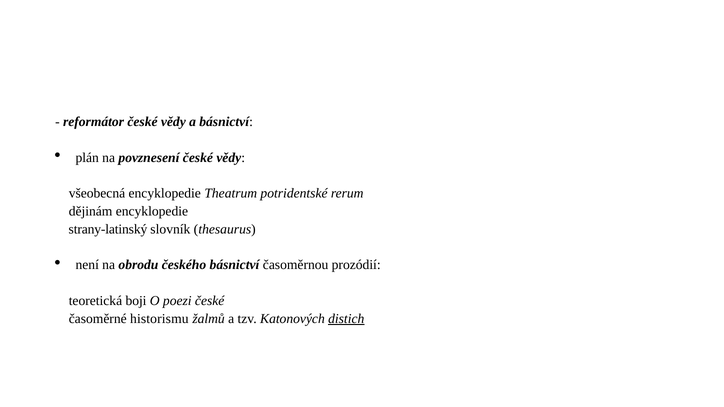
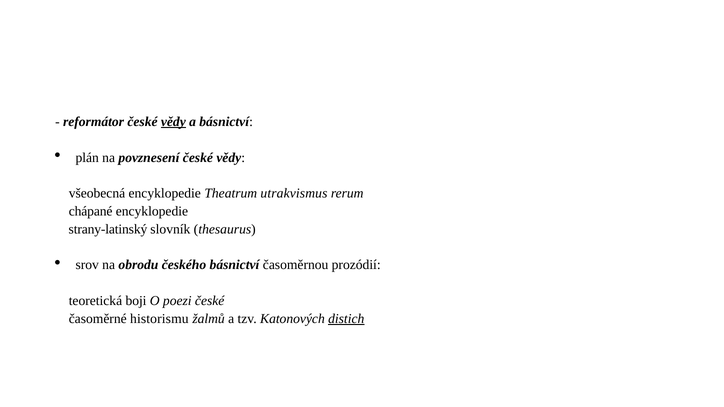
vědy at (173, 122) underline: none -> present
potridentské: potridentské -> utrakvismus
dějinám: dějinám -> chápané
není: není -> srov
